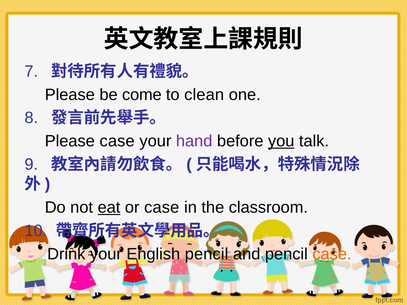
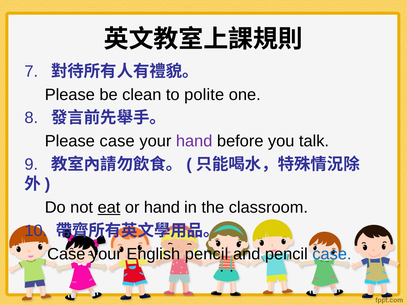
come: come -> clean
clean: clean -> polite
you underline: present -> none
or case: case -> hand
Drink at (66, 254): Drink -> Case
case at (332, 254) colour: orange -> blue
